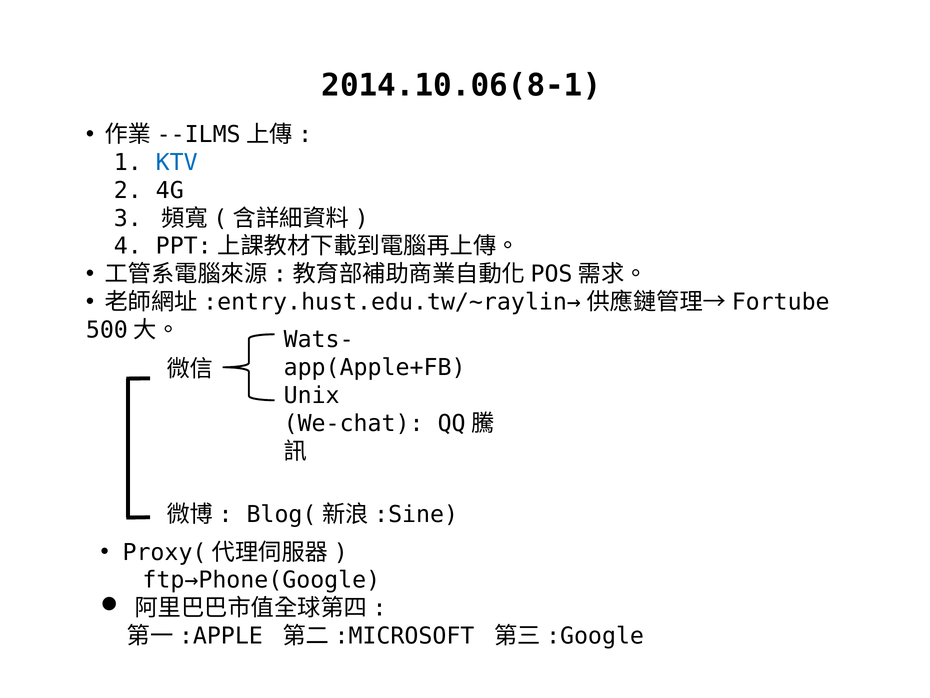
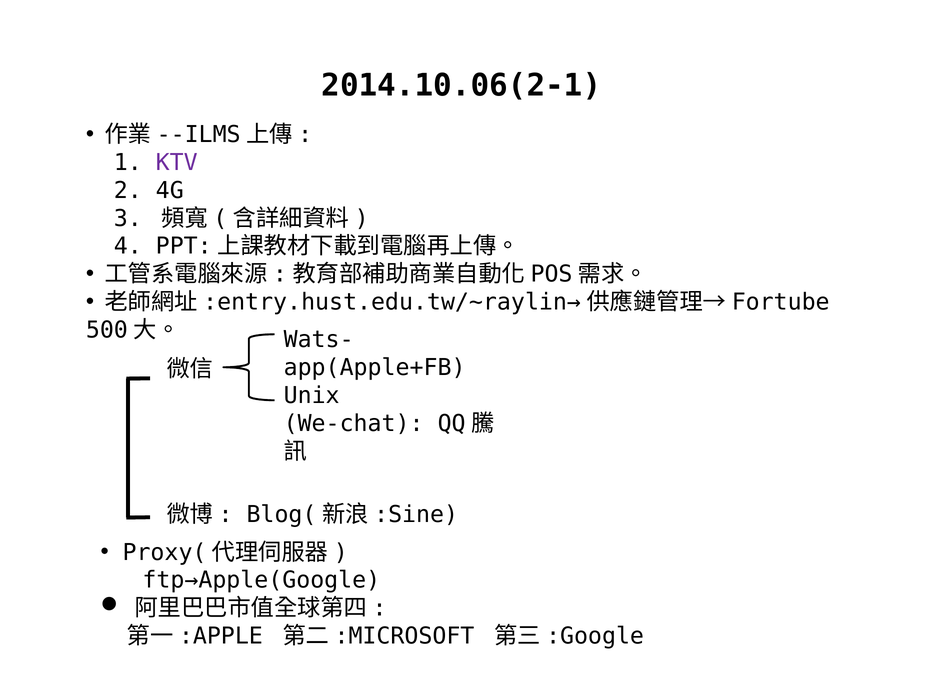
2014.10.06(8-1: 2014.10.06(8-1 -> 2014.10.06(2-1
KTV colour: blue -> purple
ftp→Phone(Google: ftp→Phone(Google -> ftp→Apple(Google
